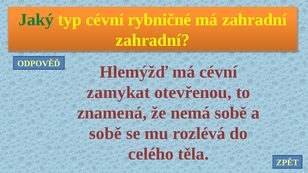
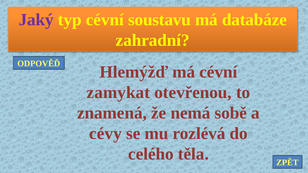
Jaký colour: green -> purple
rybničné: rybničné -> soustavu
má zahradní: zahradní -> databáze
sobě at (105, 134): sobě -> cévy
